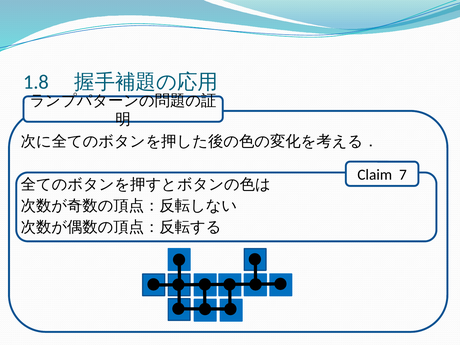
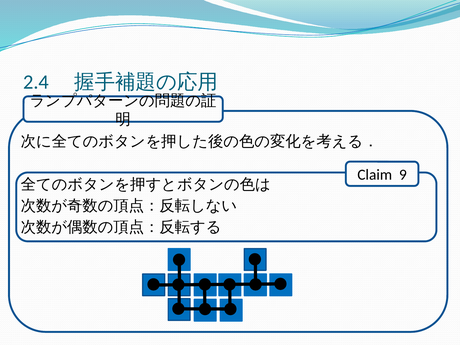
1.8: 1.8 -> 2.4
7: 7 -> 9
